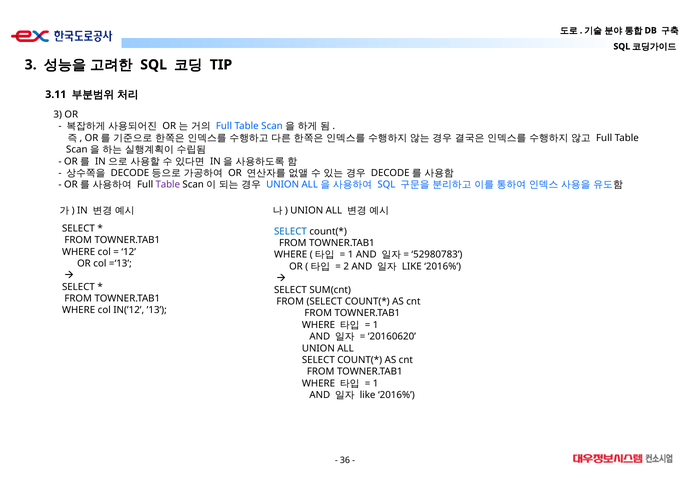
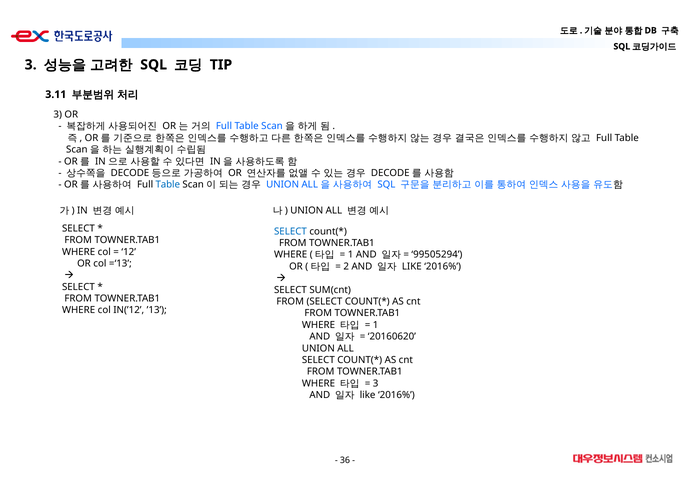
Table at (168, 185) colour: purple -> blue
52980783: 52980783 -> 99505294
1 at (376, 383): 1 -> 3
